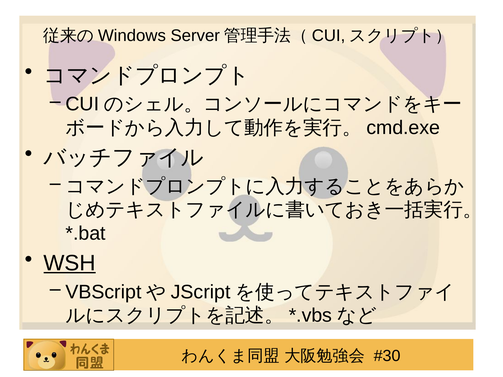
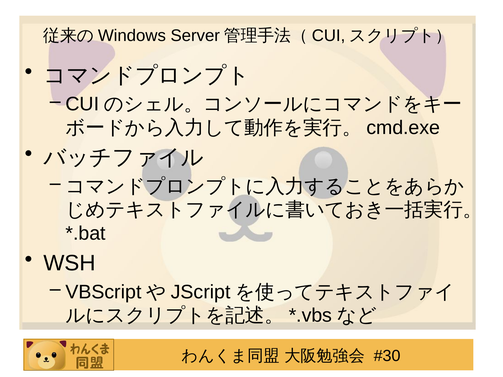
WSH underline: present -> none
